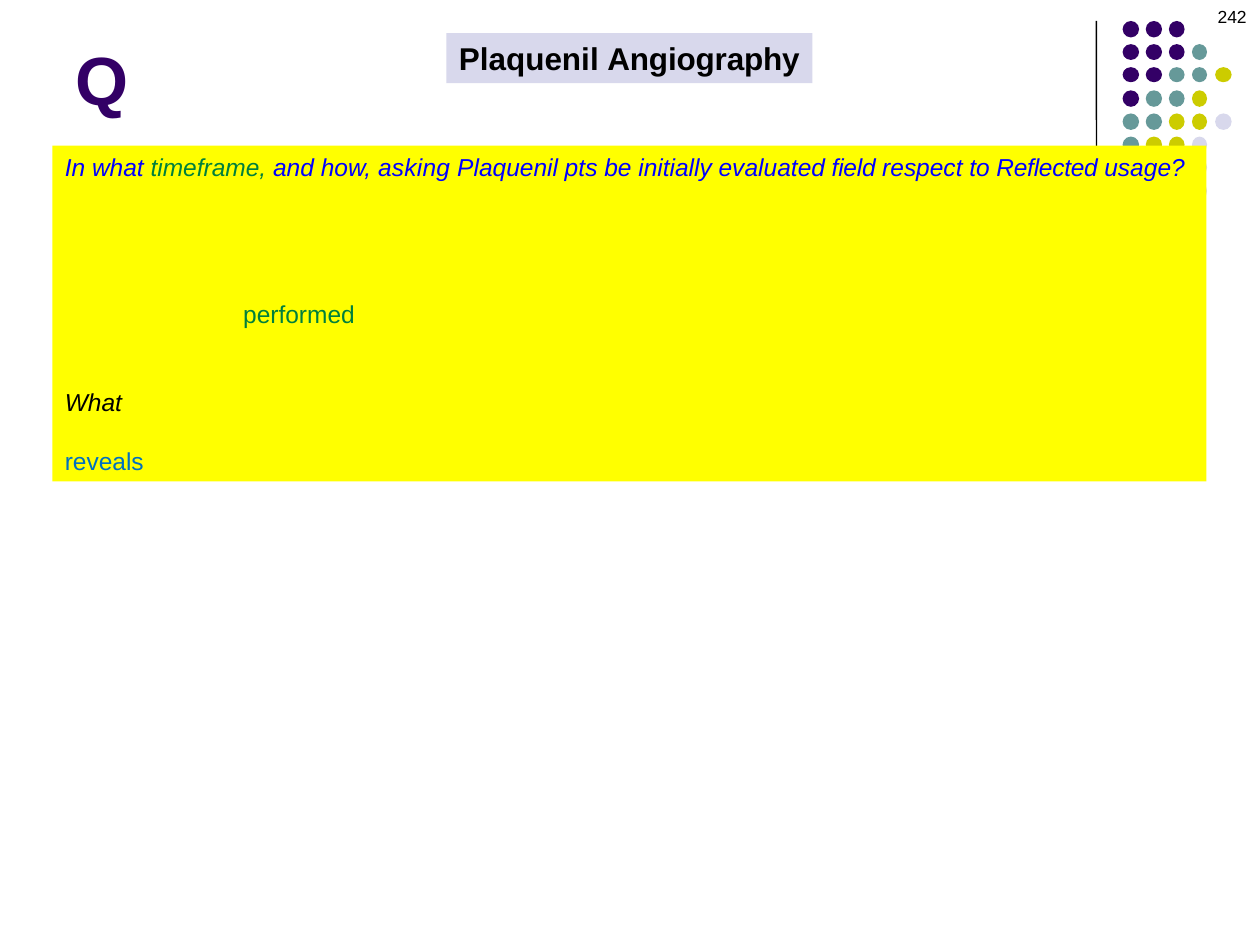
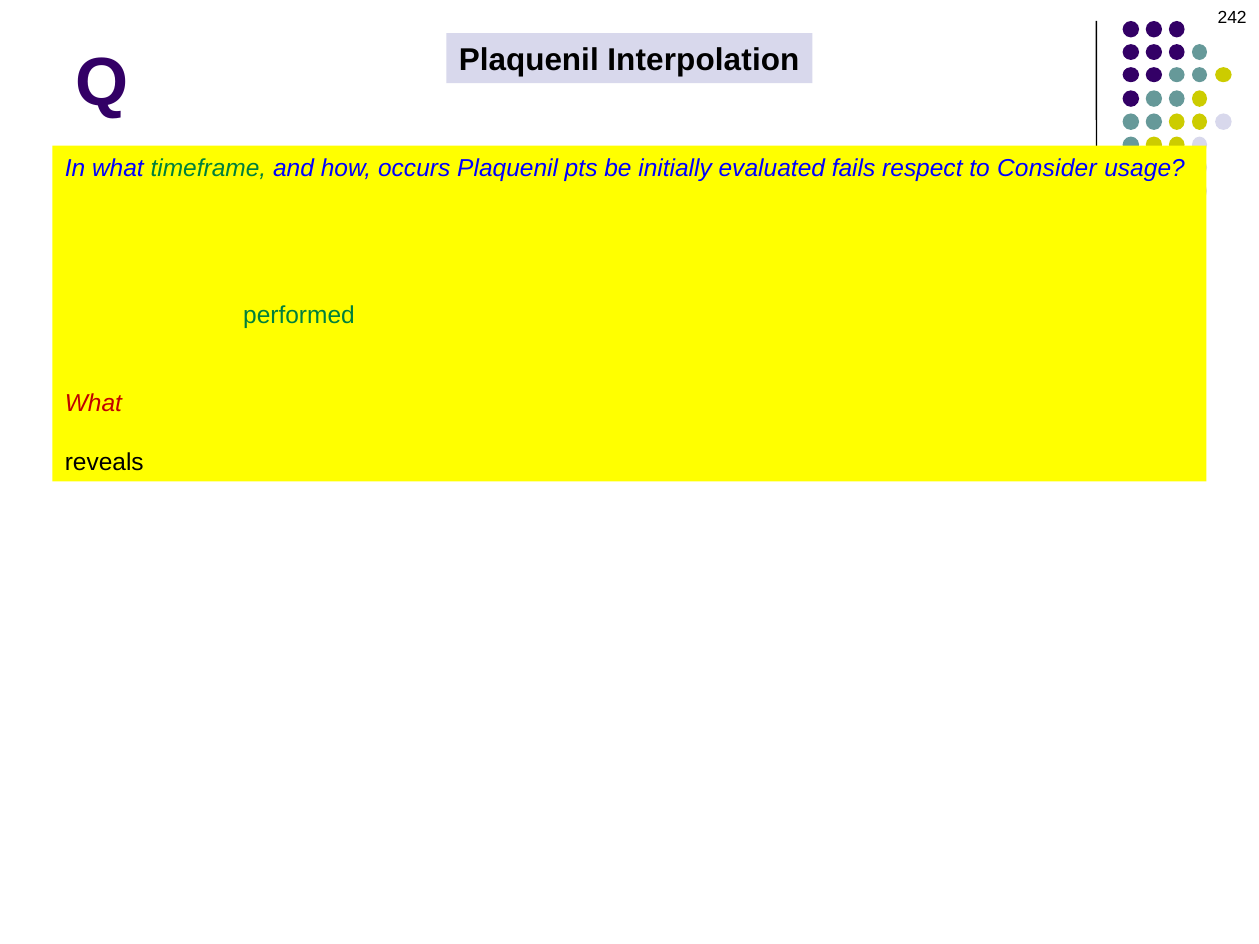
Angiography: Angiography -> Interpolation
asking: asking -> occurs
field: field -> fails
Reflected: Reflected -> Consider
What at (93, 404) colour: black -> red
reveals colour: blue -> black
